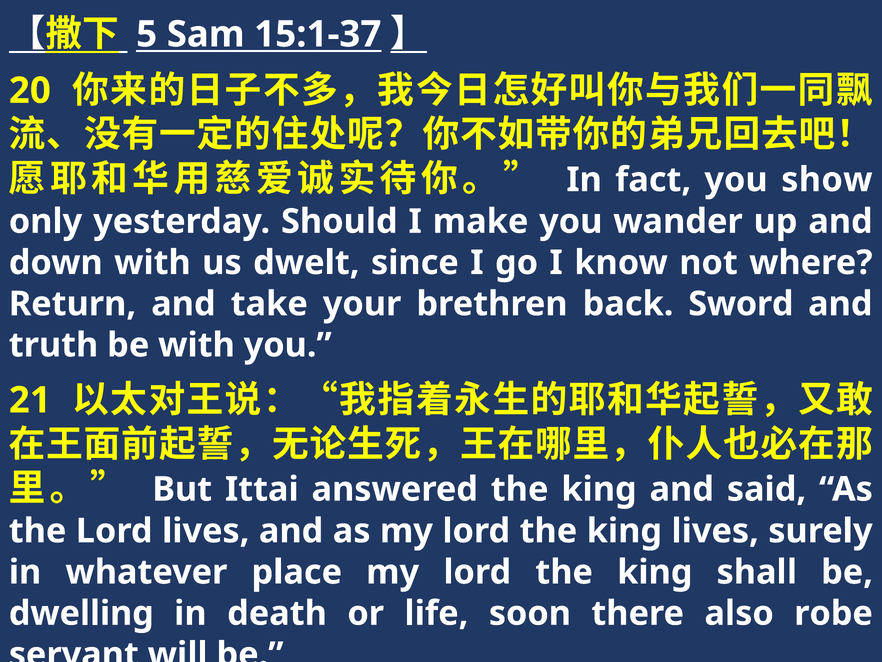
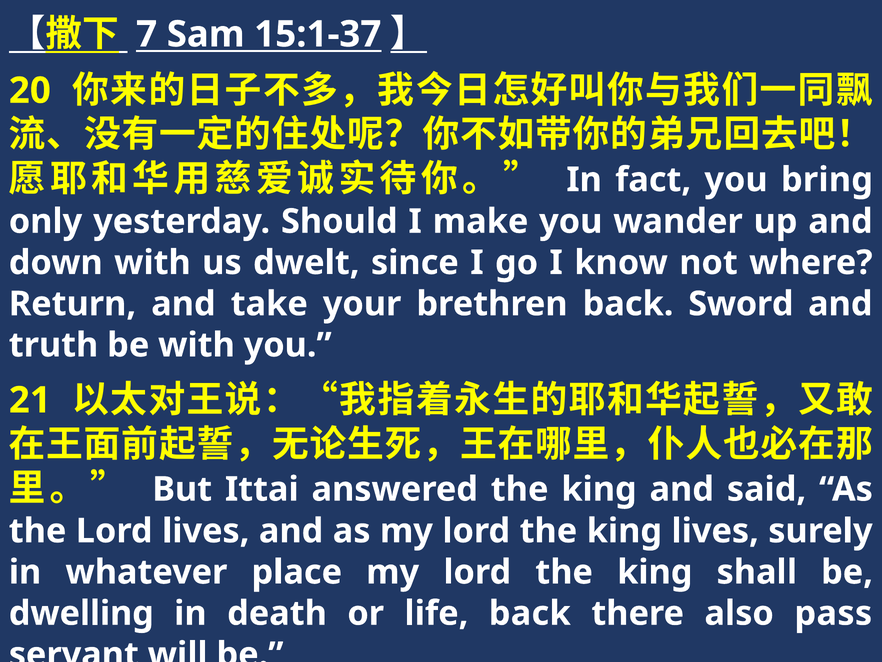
5: 5 -> 7
show: show -> bring
life soon: soon -> back
robe: robe -> pass
